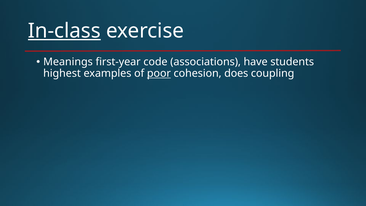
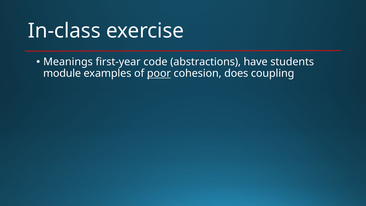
In-class underline: present -> none
associations: associations -> abstractions
highest: highest -> module
